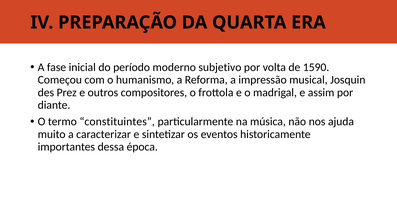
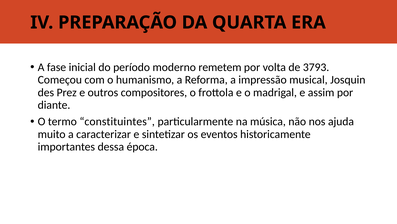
subjetivo: subjetivo -> remetem
1590: 1590 -> 3793
